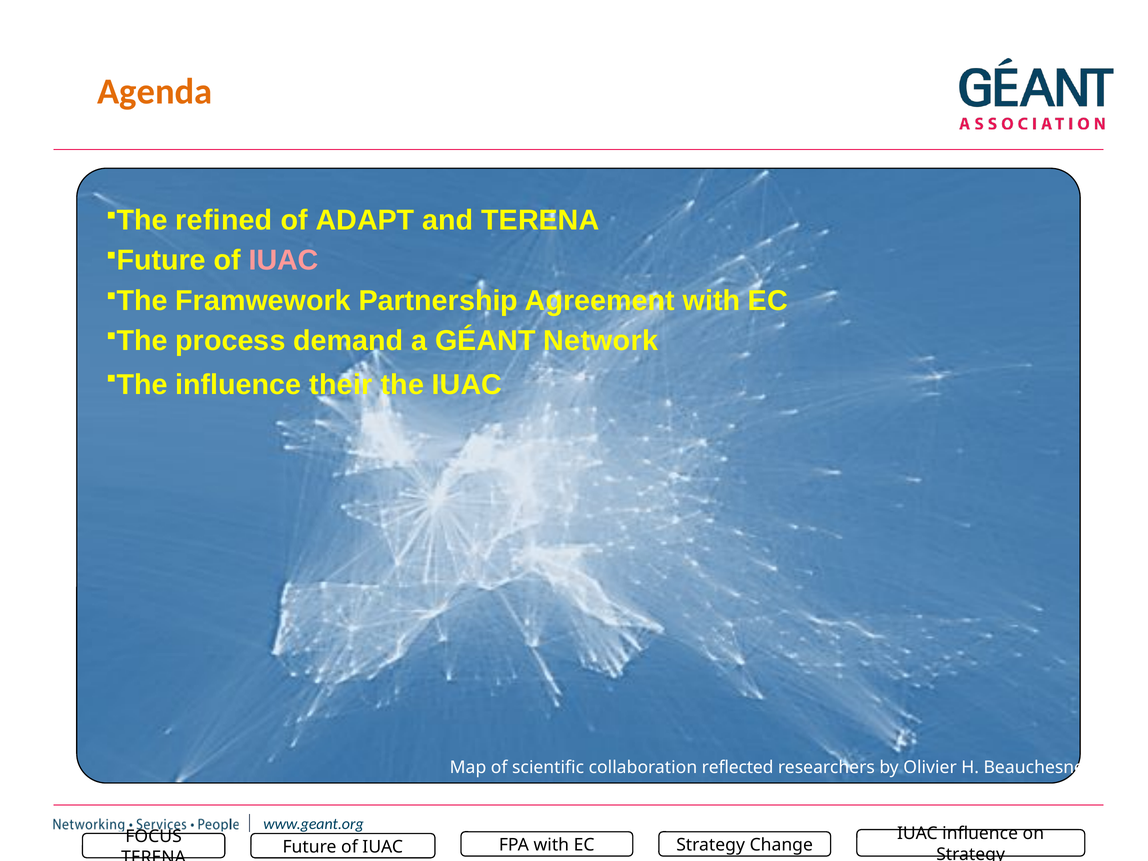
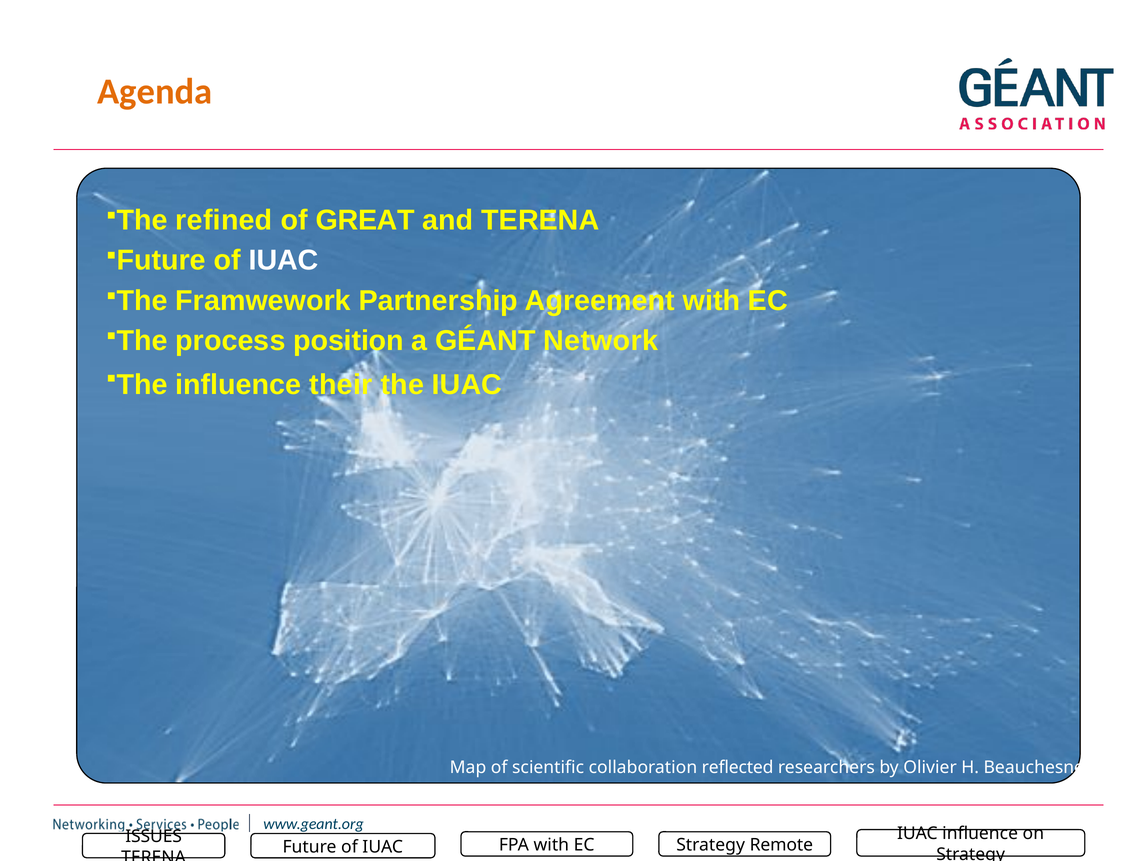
ADAPT: ADAPT -> GREAT
IUAC at (284, 260) colour: pink -> white
demand: demand -> position
FOCUS: FOCUS -> ISSUES
Change: Change -> Remote
